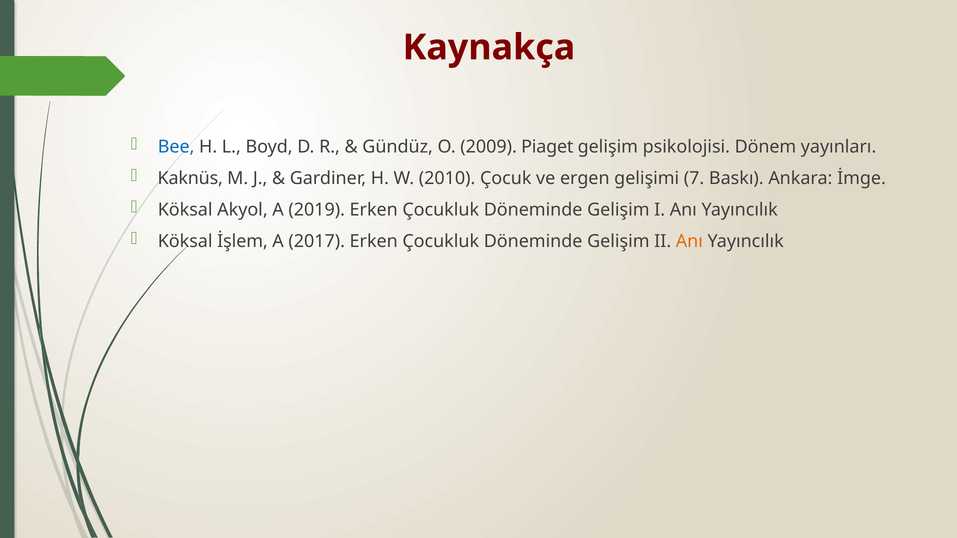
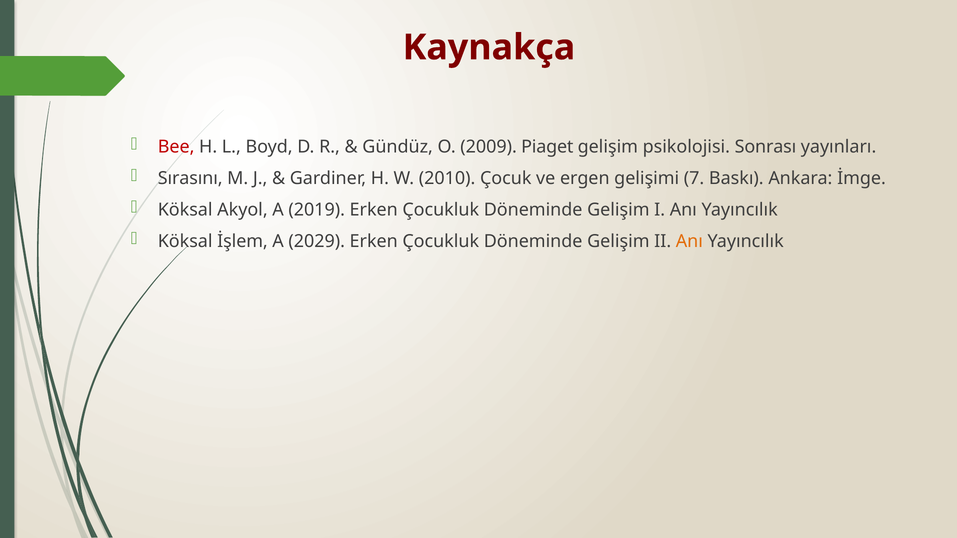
Bee colour: blue -> red
Dönem: Dönem -> Sonrası
Kaknüs: Kaknüs -> Sırasını
2017: 2017 -> 2029
